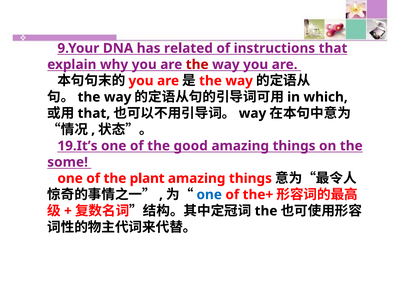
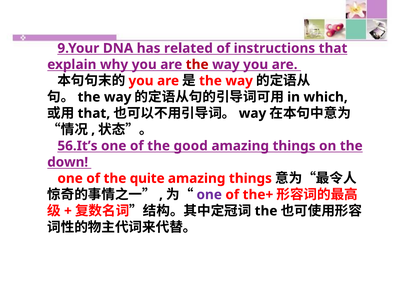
19.It’s: 19.It’s -> 56.It’s
some: some -> down
plant: plant -> quite
one at (209, 195) colour: blue -> purple
